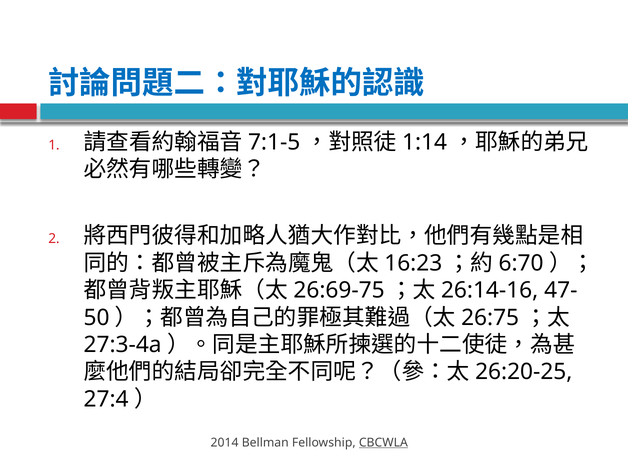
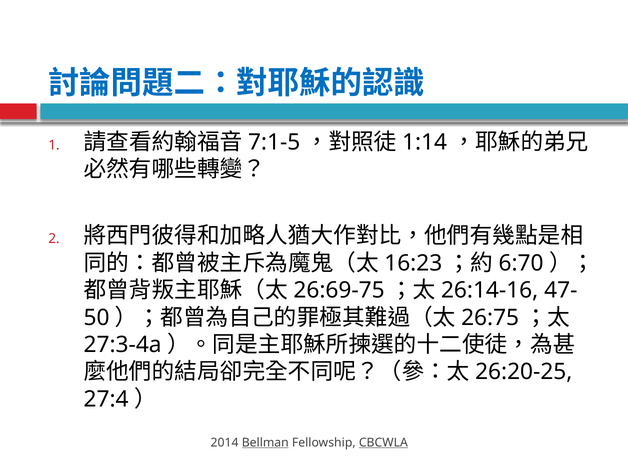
Bellman underline: none -> present
